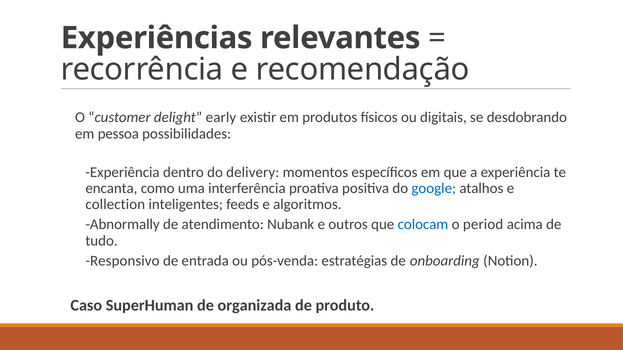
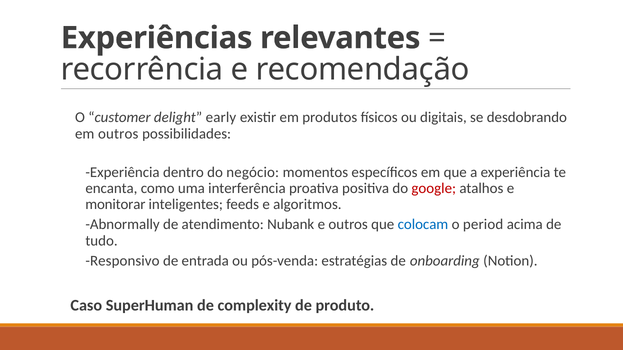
em pessoa: pessoa -> outros
delivery: delivery -> negócio
google colour: blue -> red
collection: collection -> monitorar
organizada: organizada -> complexity
